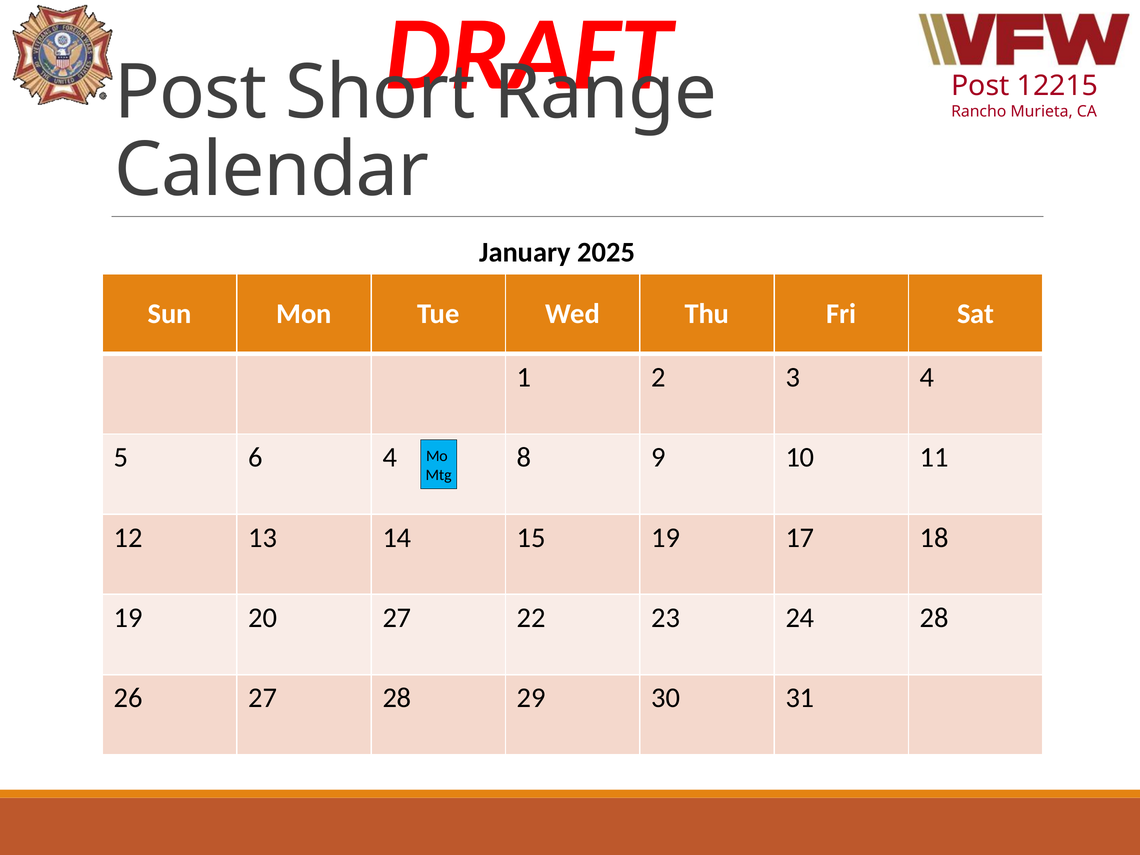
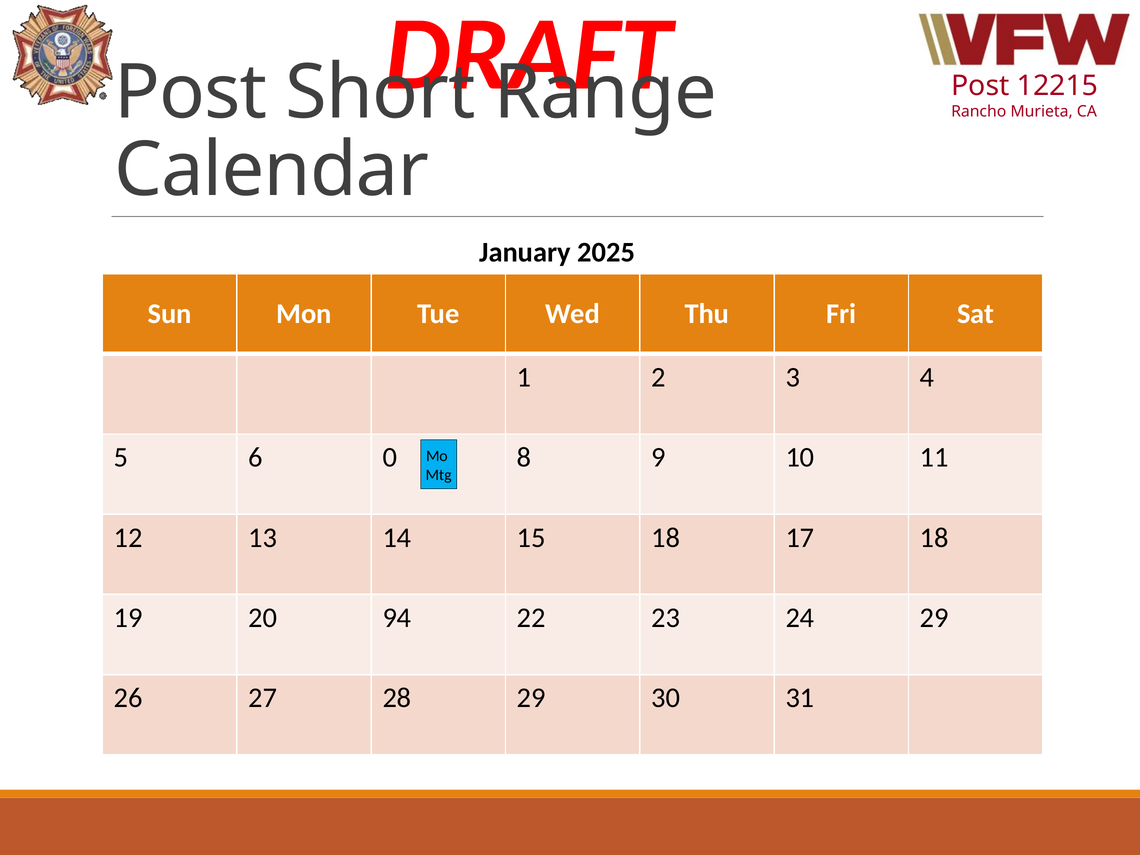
6 4: 4 -> 0
15 19: 19 -> 18
20 27: 27 -> 94
24 28: 28 -> 29
